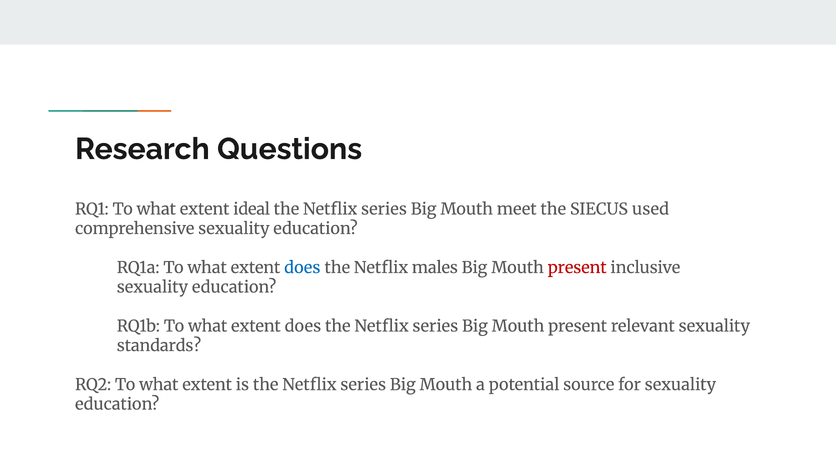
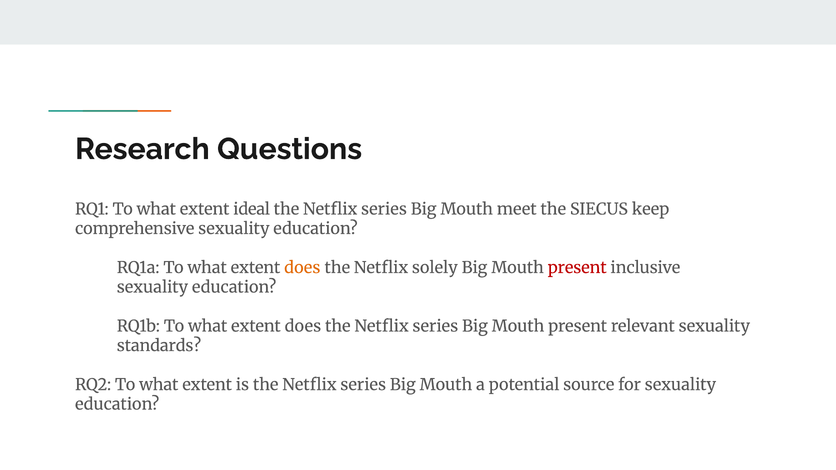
used: used -> keep
does at (302, 268) colour: blue -> orange
males: males -> solely
